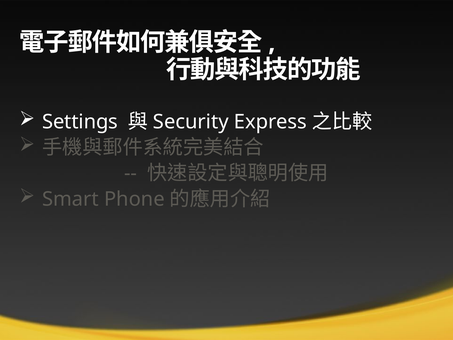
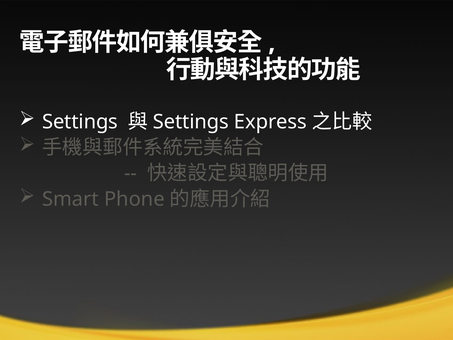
Security at (191, 122): Security -> Settings
